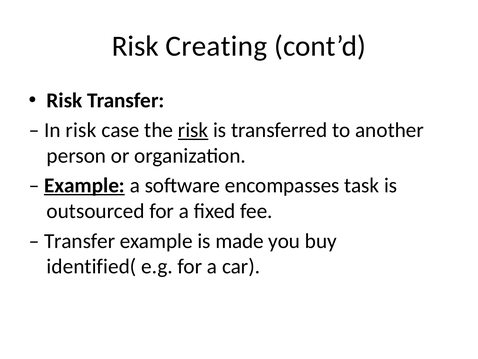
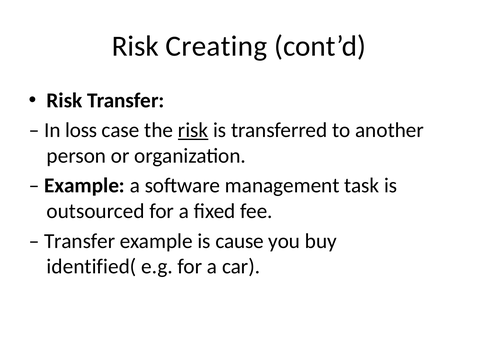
In risk: risk -> loss
Example at (84, 185) underline: present -> none
encompasses: encompasses -> management
made: made -> cause
